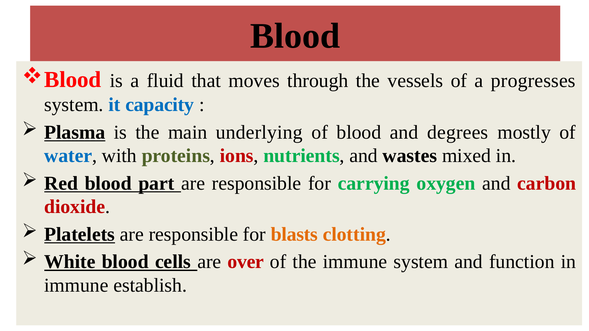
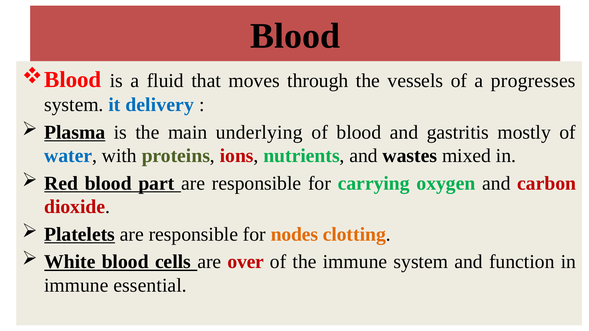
capacity: capacity -> delivery
degrees: degrees -> gastritis
blasts: blasts -> nodes
establish: establish -> essential
